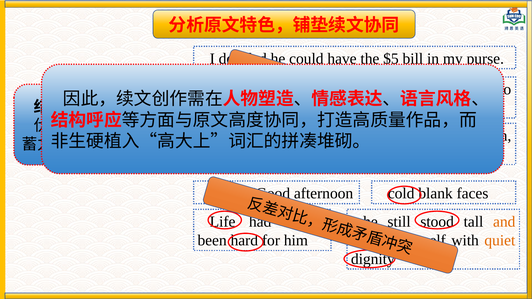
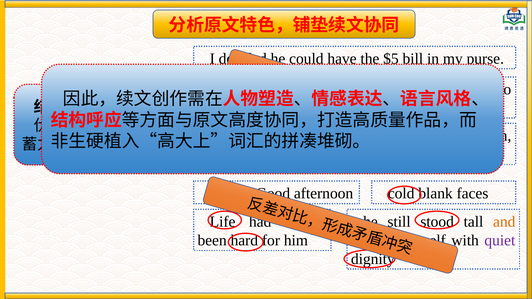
quiet colour: orange -> purple
